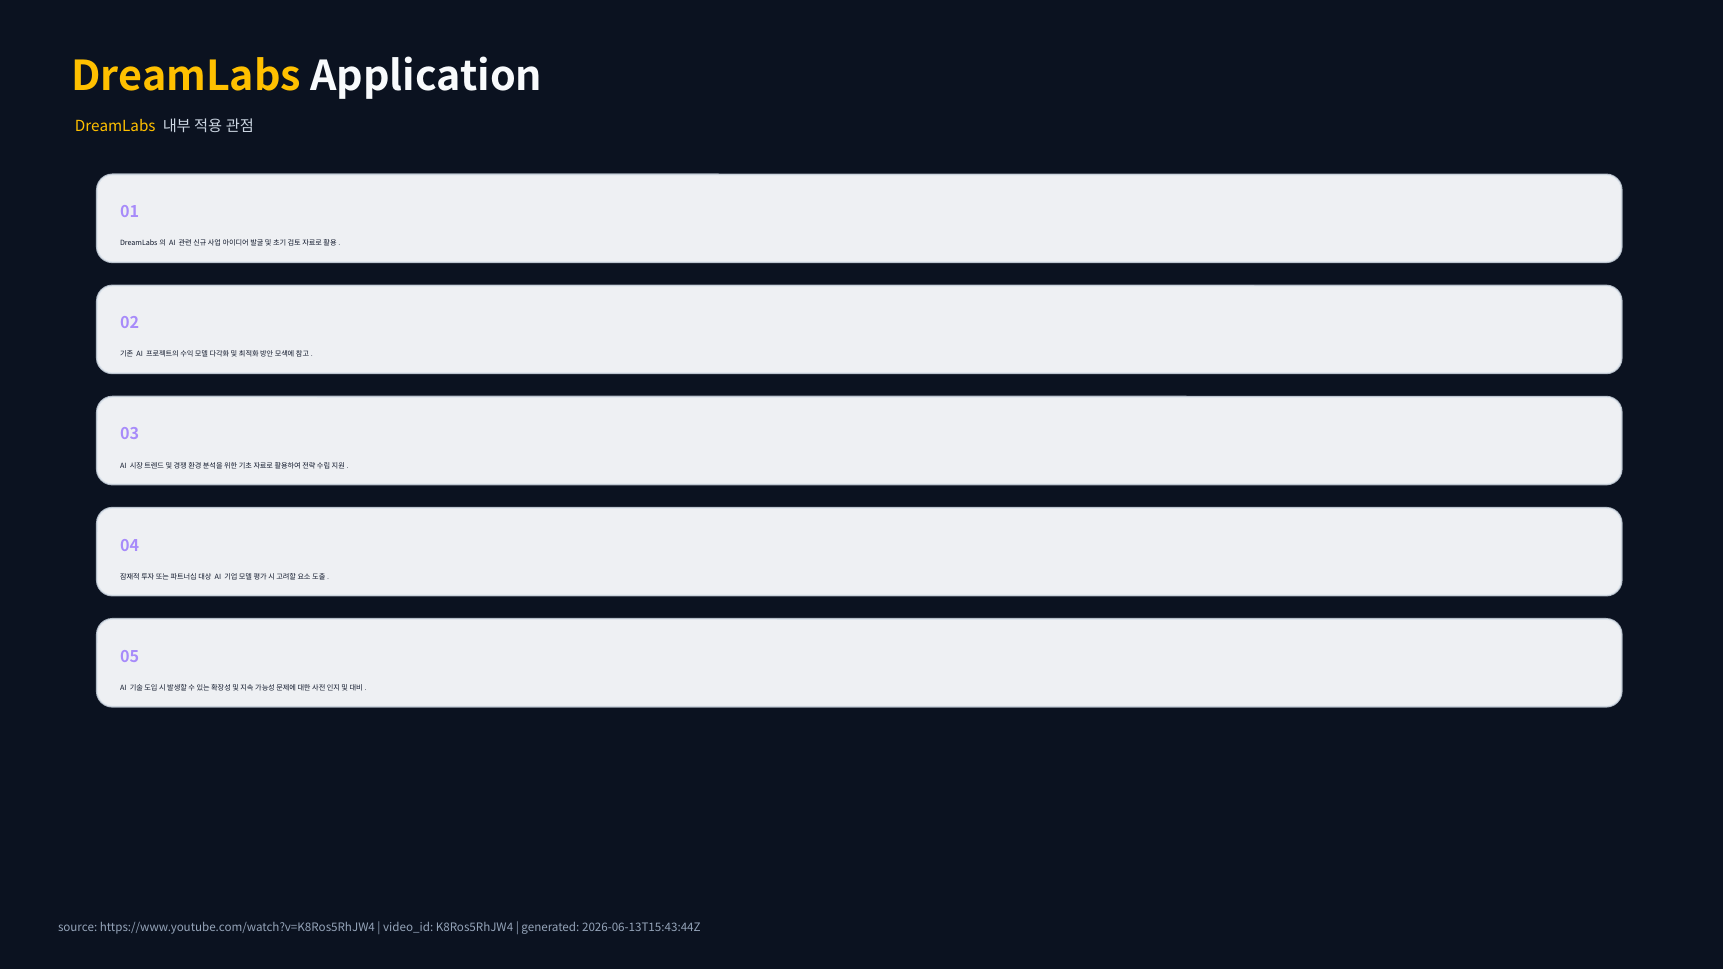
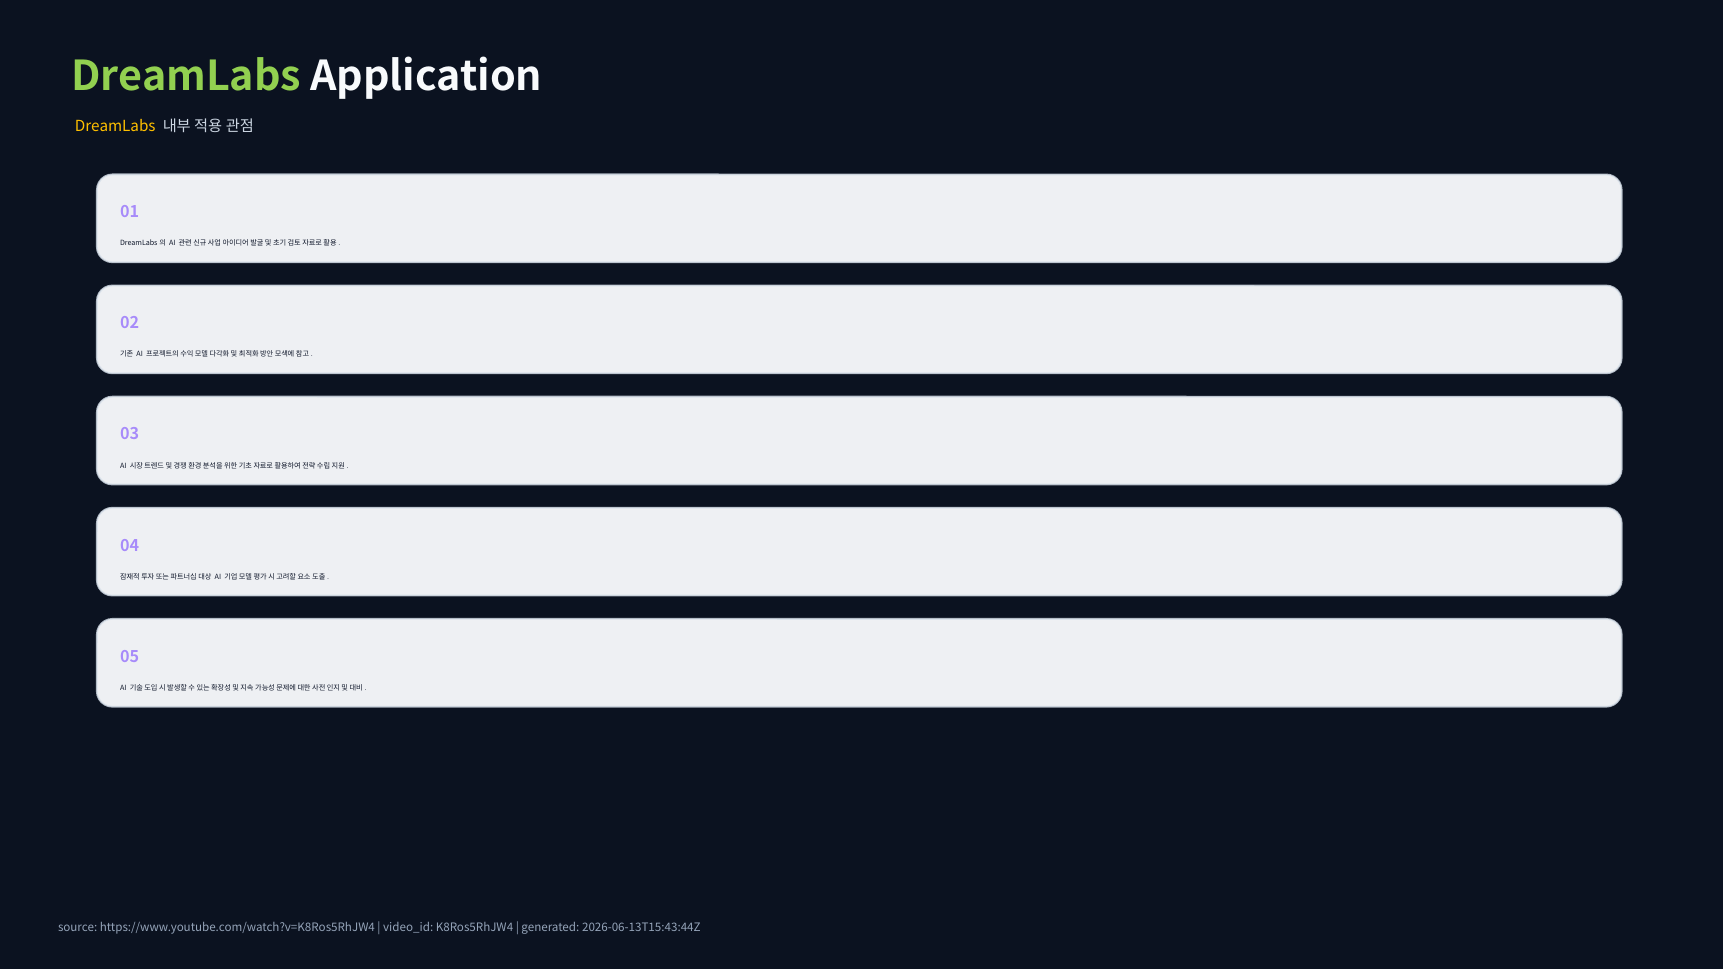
DreamLabs at (186, 77) colour: yellow -> light green
